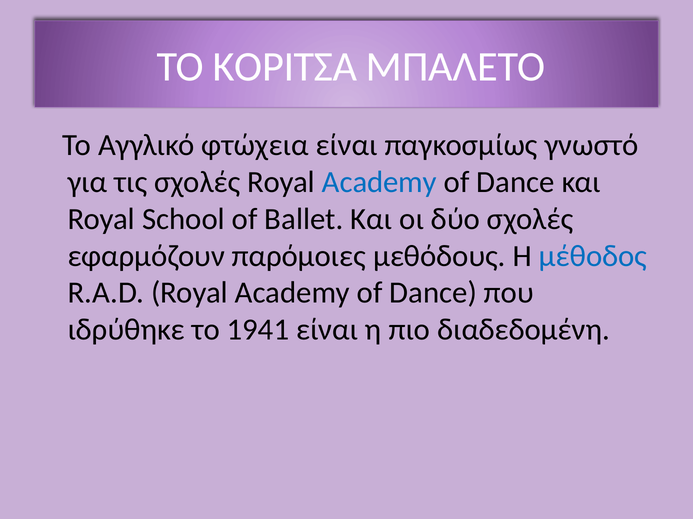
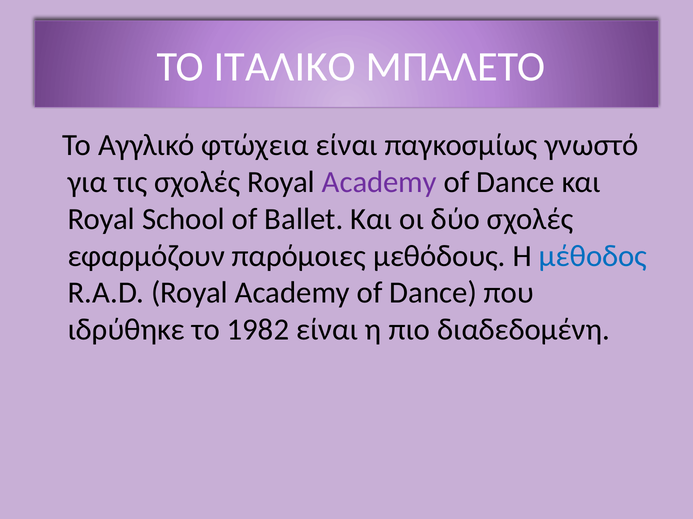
ΚΟΡΙΤΣΑ: ΚΟΡΙΤΣΑ -> ΙΤΑΛΙΚΟ
Academy at (379, 182) colour: blue -> purple
1941: 1941 -> 1982
